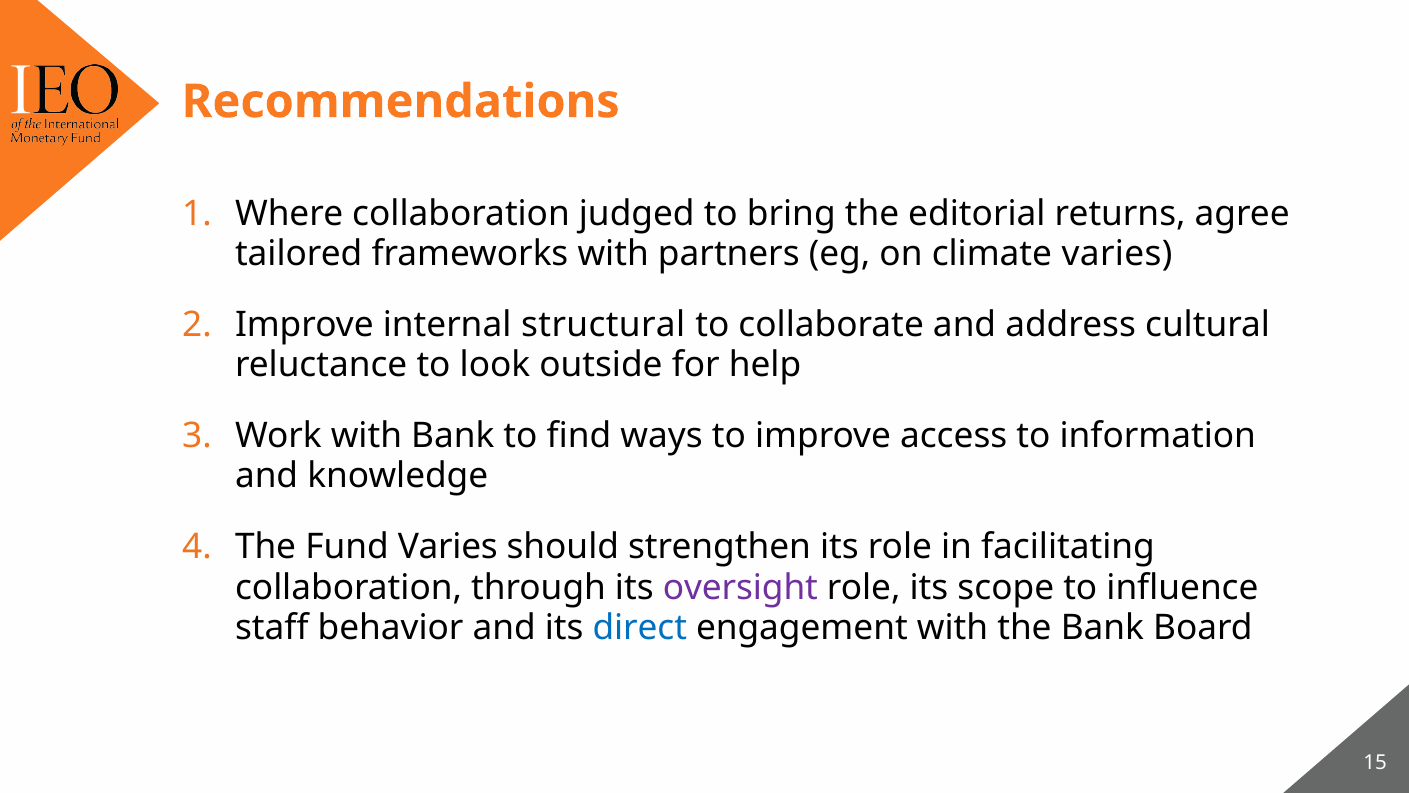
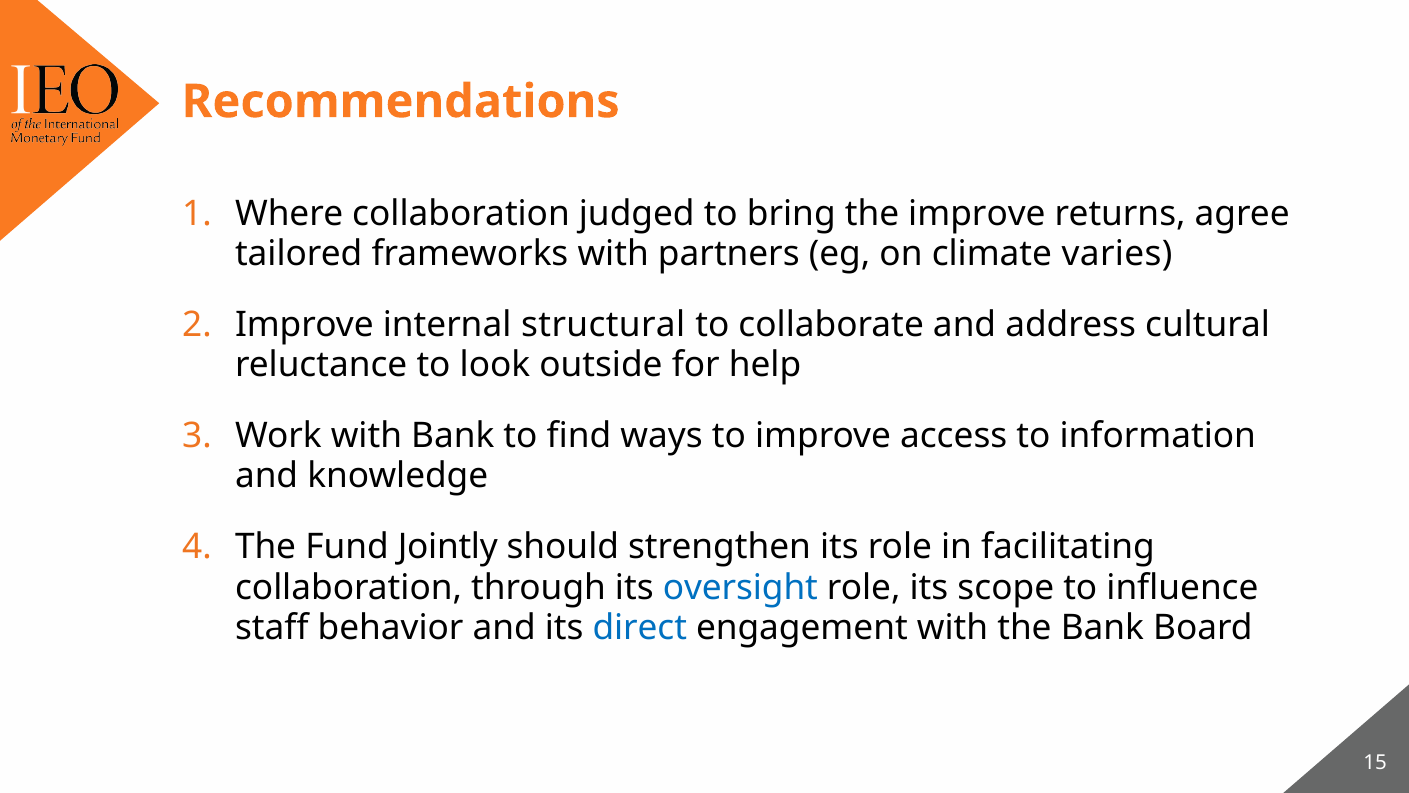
the editorial: editorial -> improve
Fund Varies: Varies -> Jointly
oversight colour: purple -> blue
